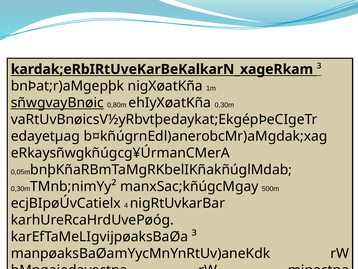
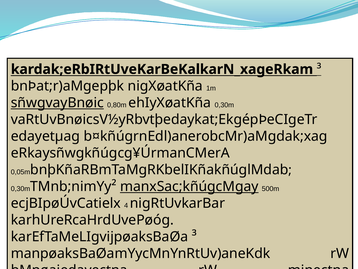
manxSac;kñúgcMgay underline: none -> present
